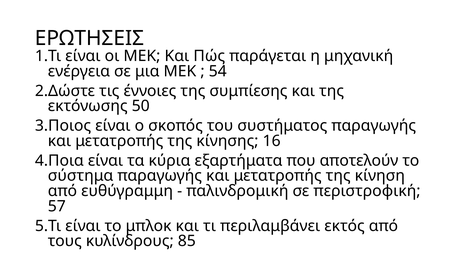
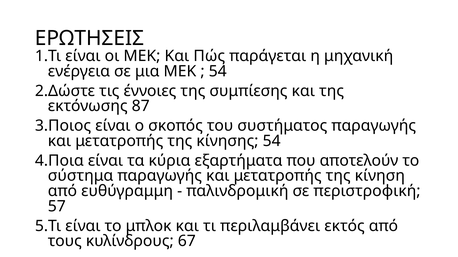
50: 50 -> 87
κίνησης 16: 16 -> 54
85: 85 -> 67
